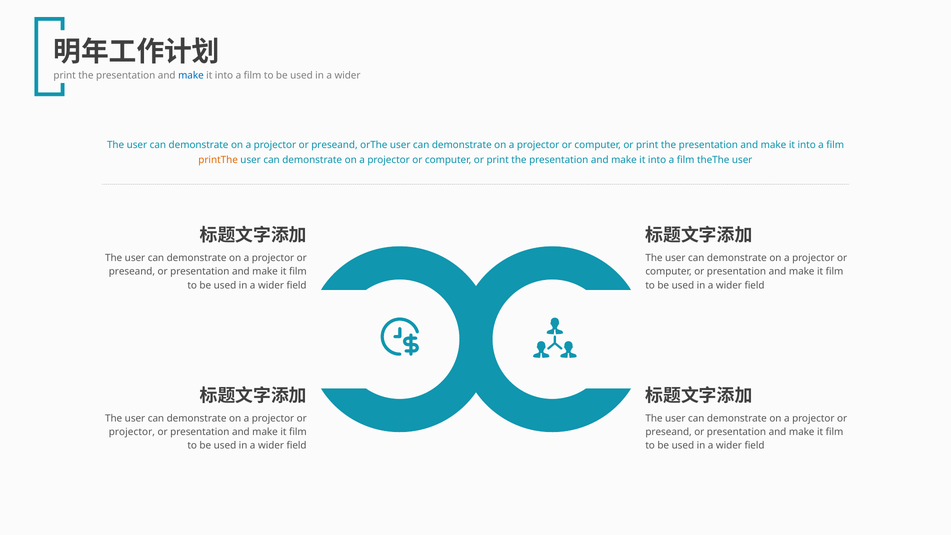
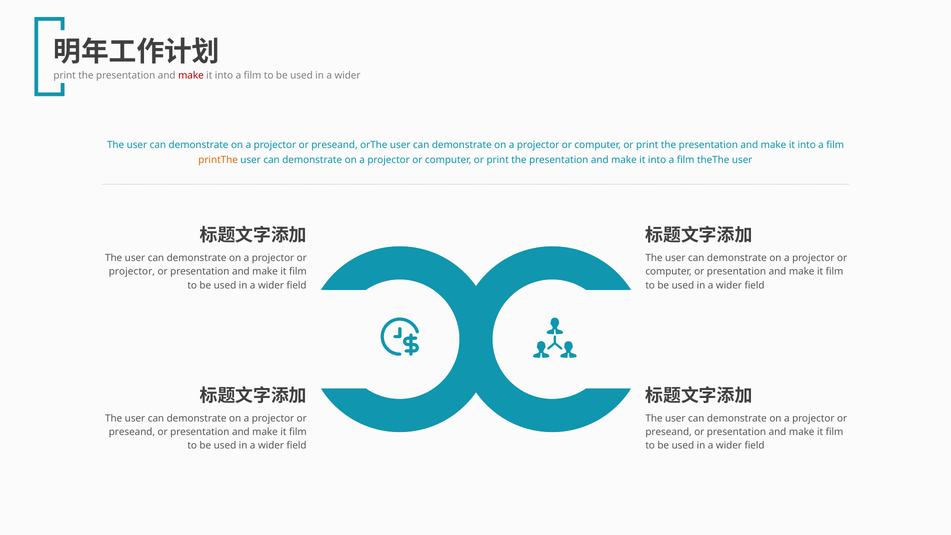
make at (191, 75) colour: blue -> red
preseand at (132, 272): preseand -> projector
projector at (132, 432): projector -> preseand
